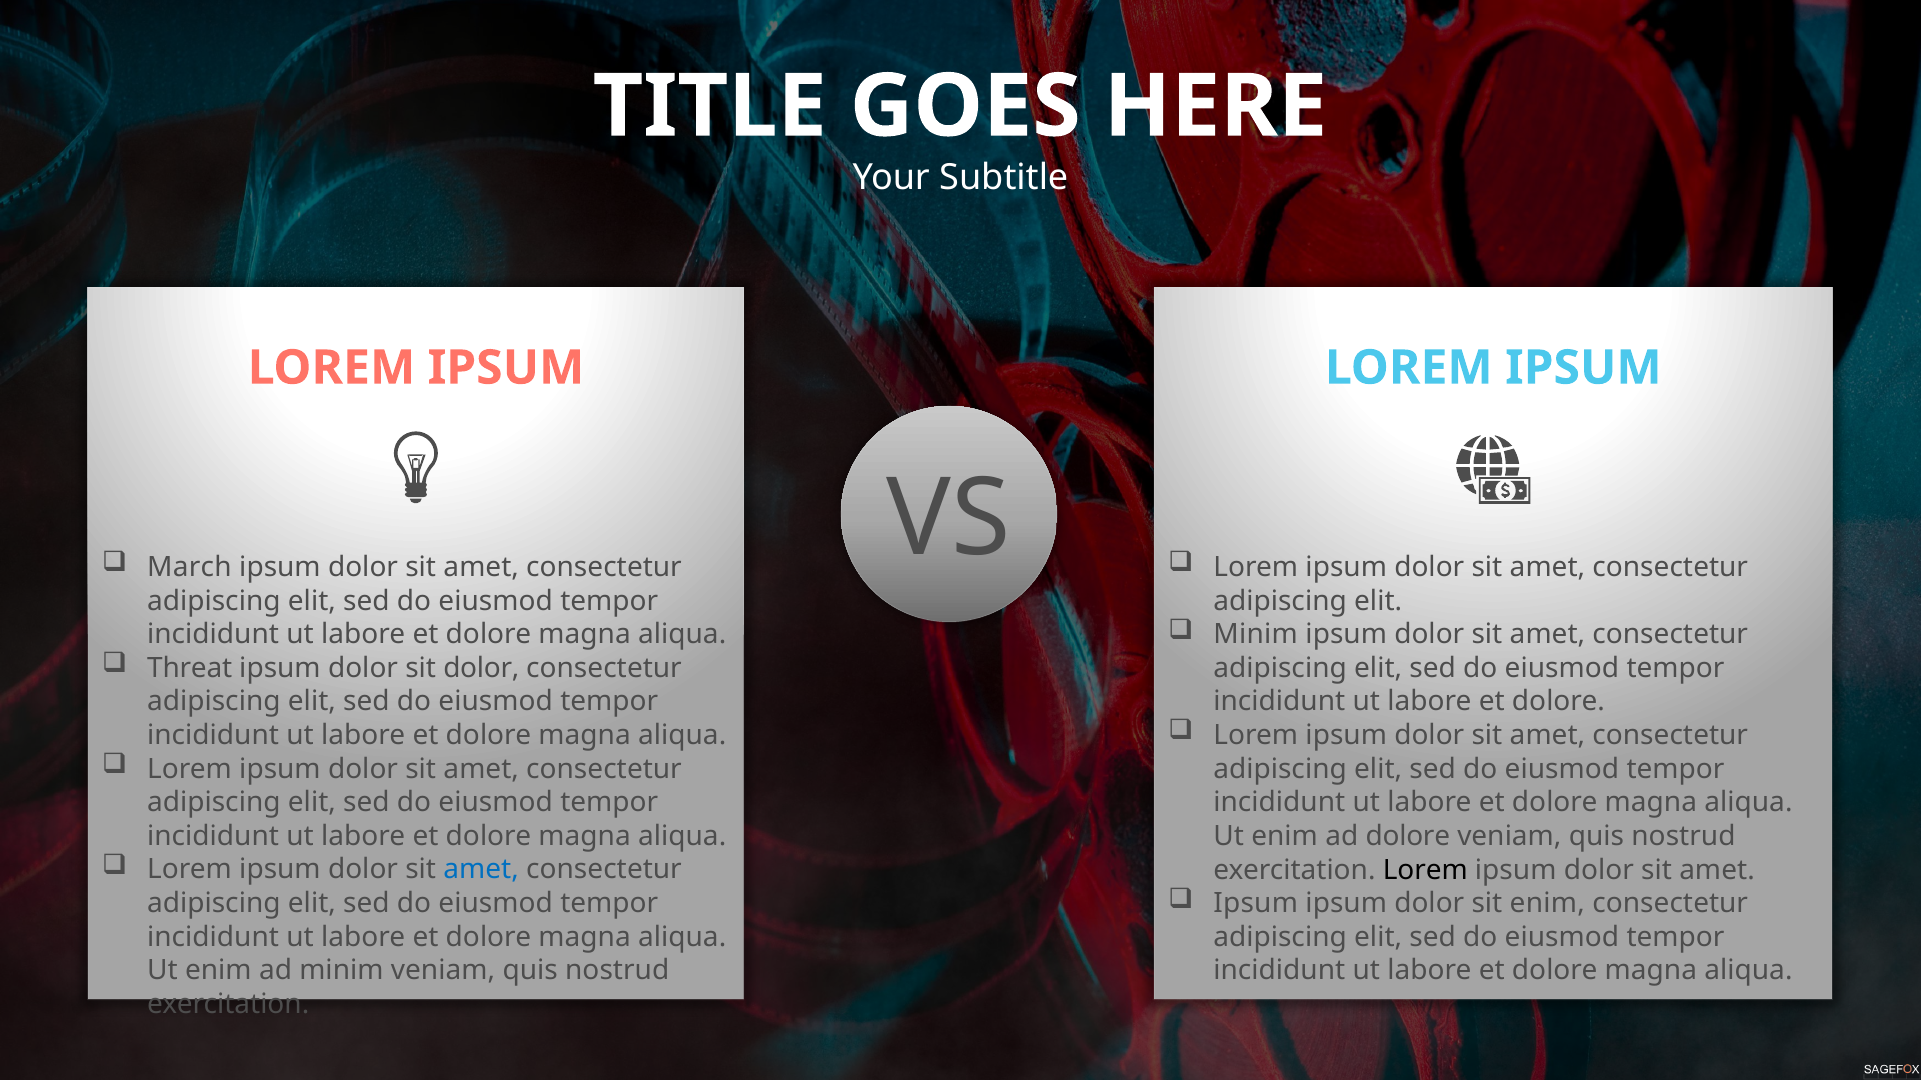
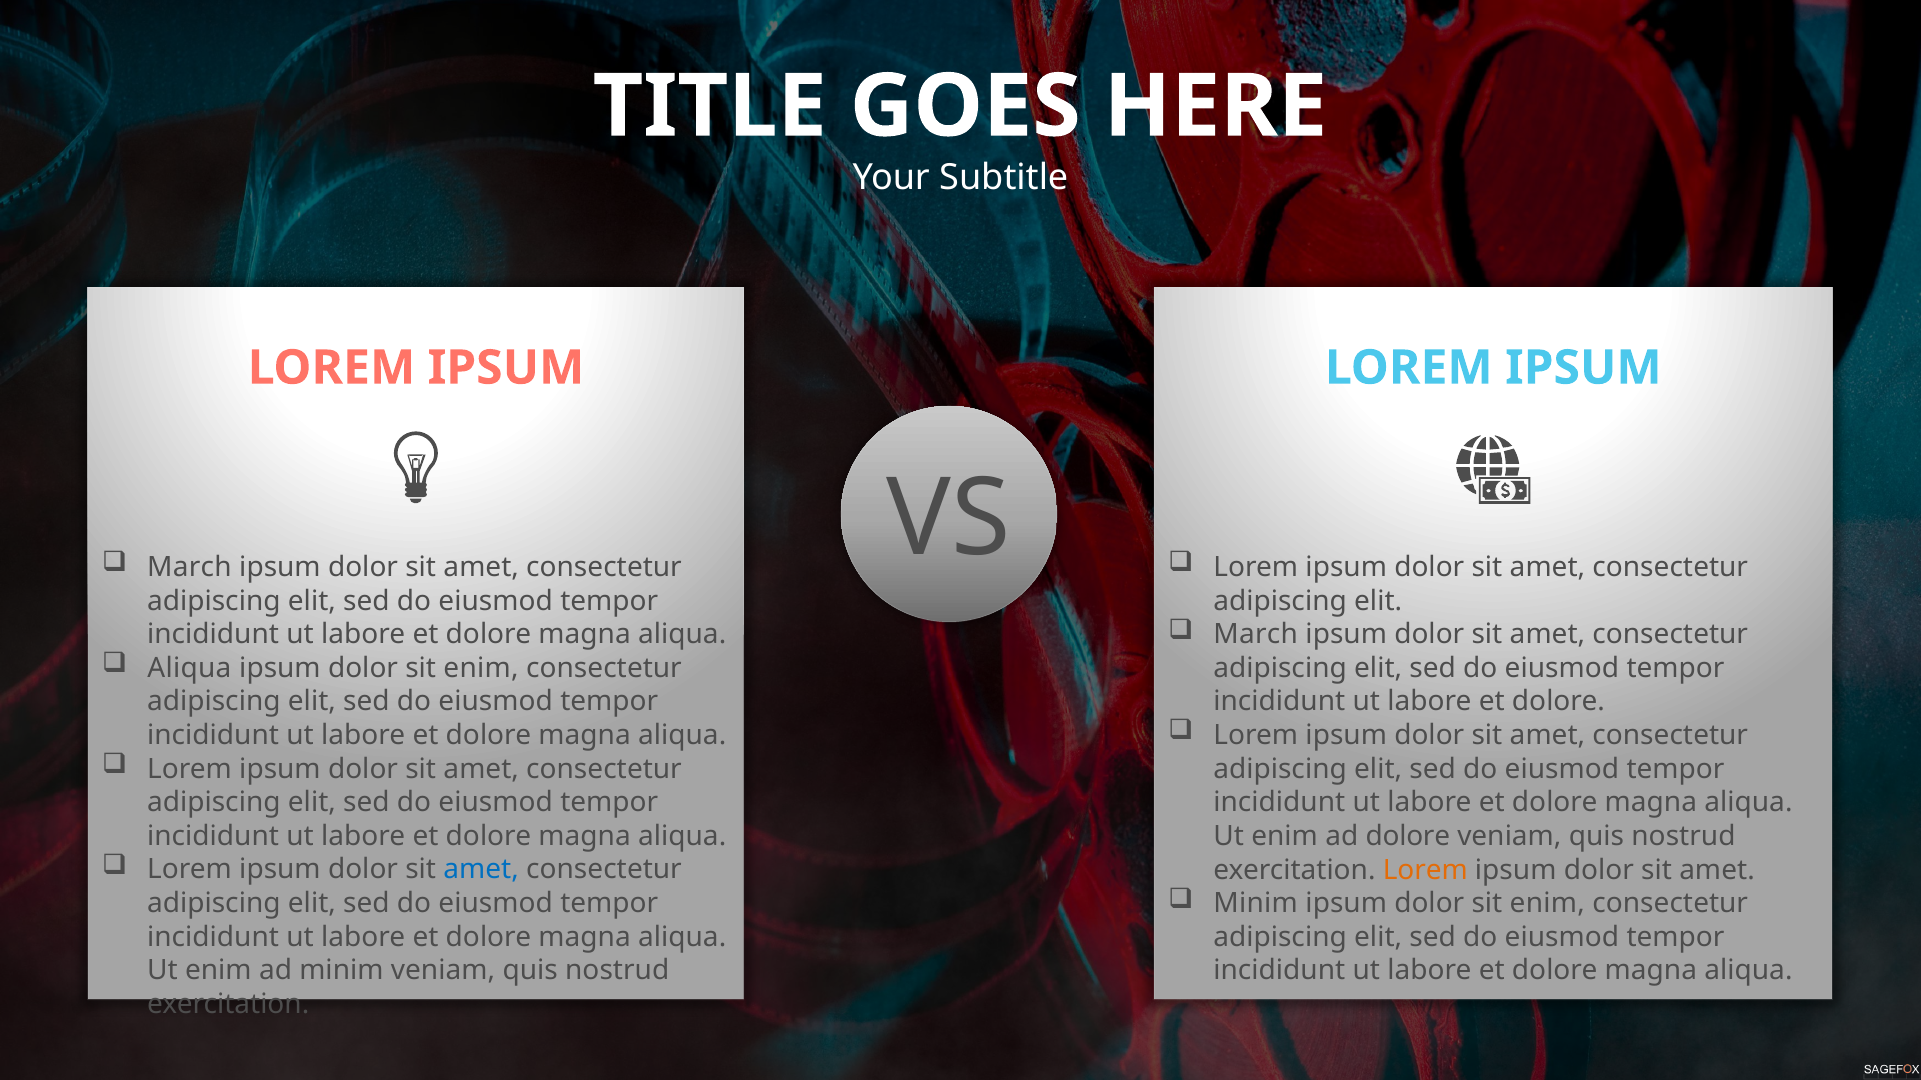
Minim at (1256, 635): Minim -> March
Threat at (190, 668): Threat -> Aliqua
dolor at (481, 668): dolor -> enim
Lorem at (1425, 870) colour: black -> orange
Ipsum at (1256, 904): Ipsum -> Minim
